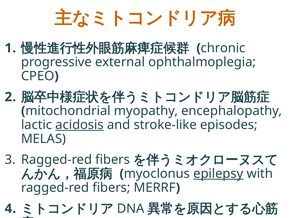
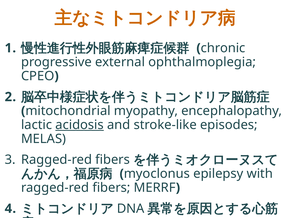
epilepsy underline: present -> none
